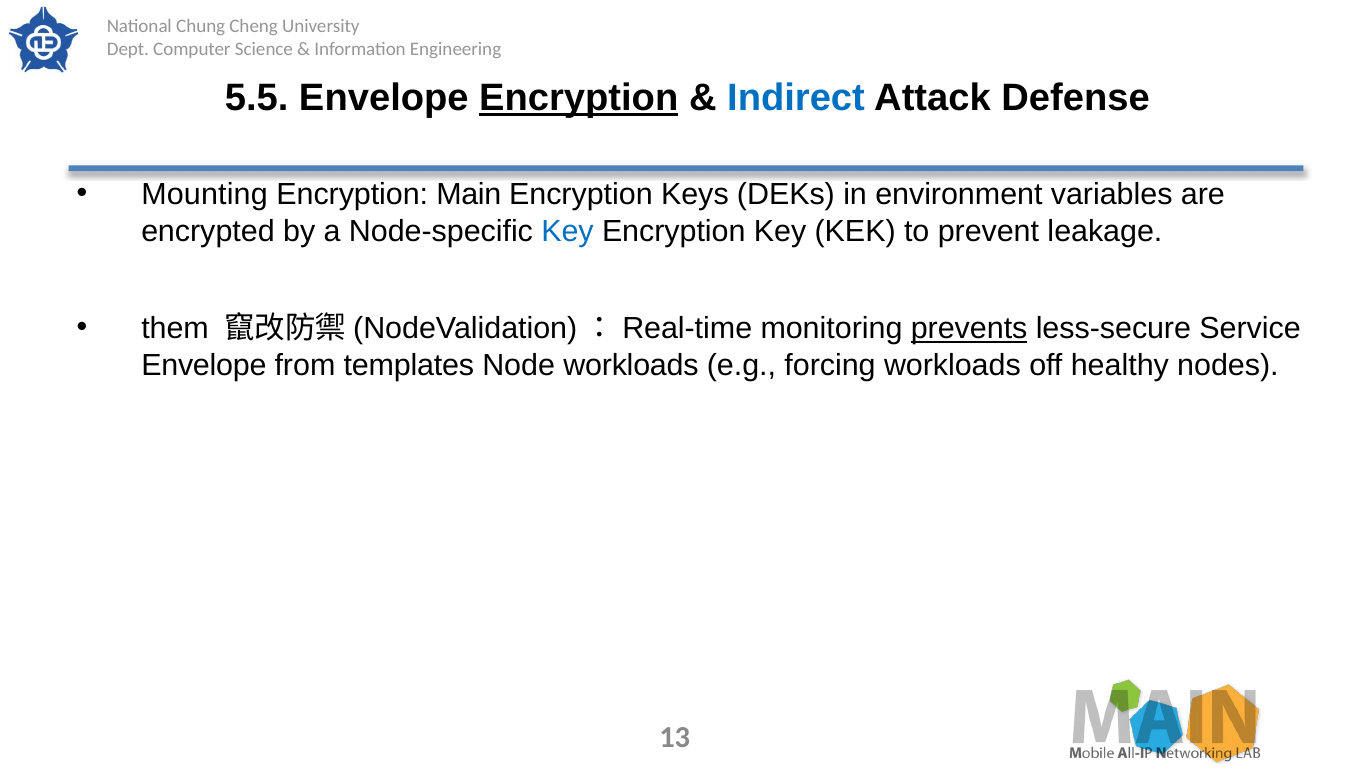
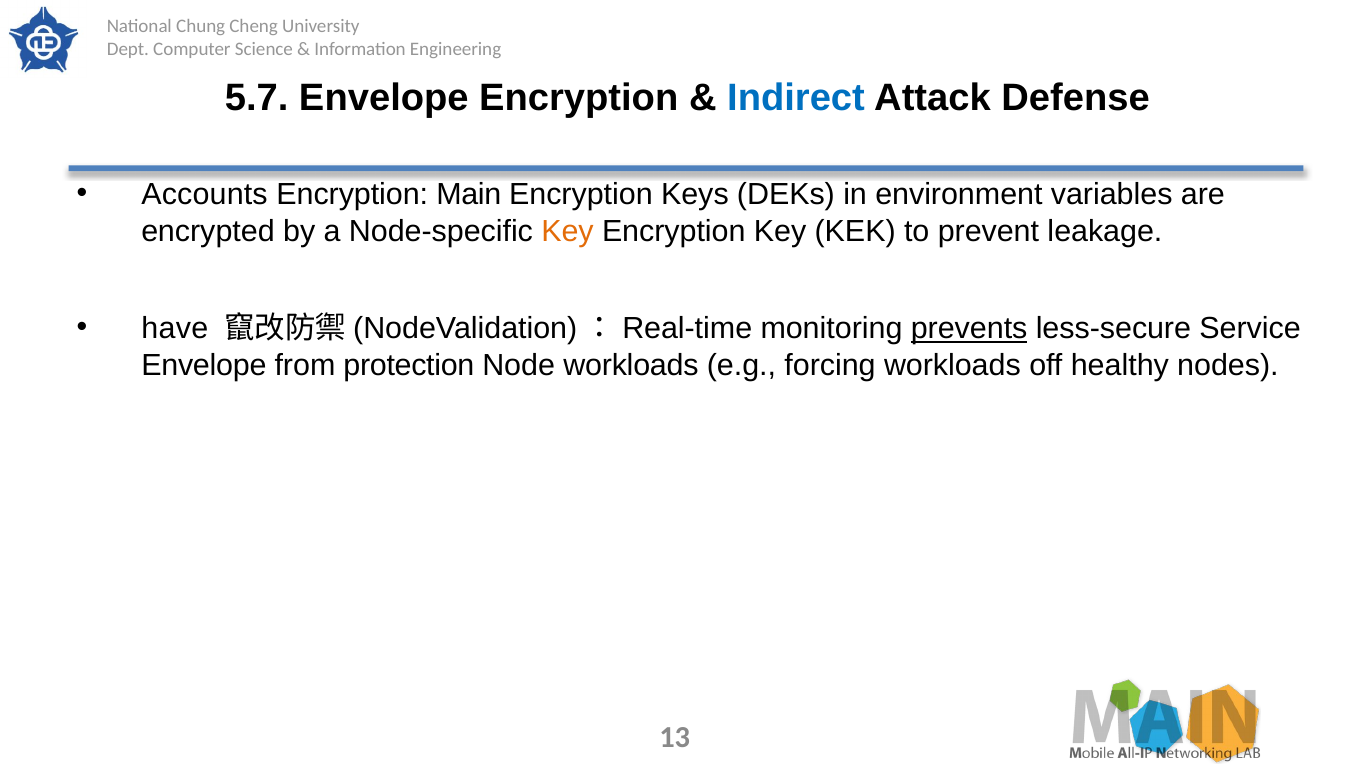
5.5: 5.5 -> 5.7
Encryption at (579, 98) underline: present -> none
Mounting: Mounting -> Accounts
Key at (568, 231) colour: blue -> orange
them: them -> have
templates: templates -> protection
